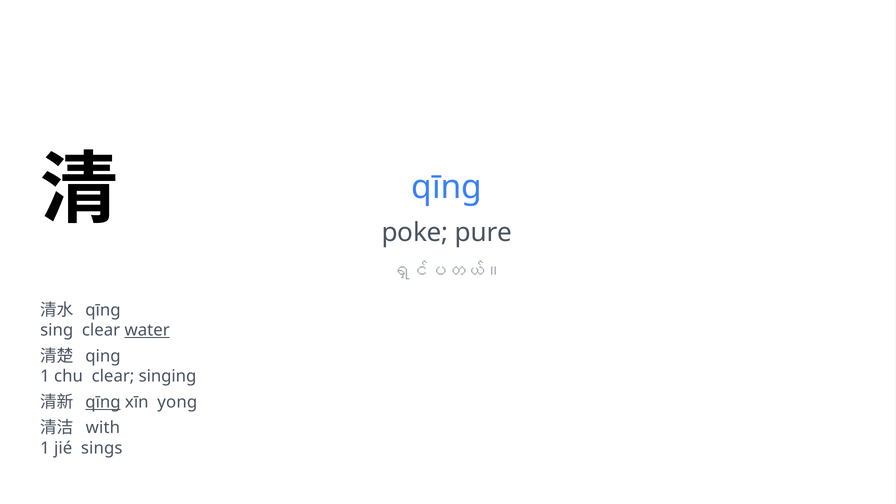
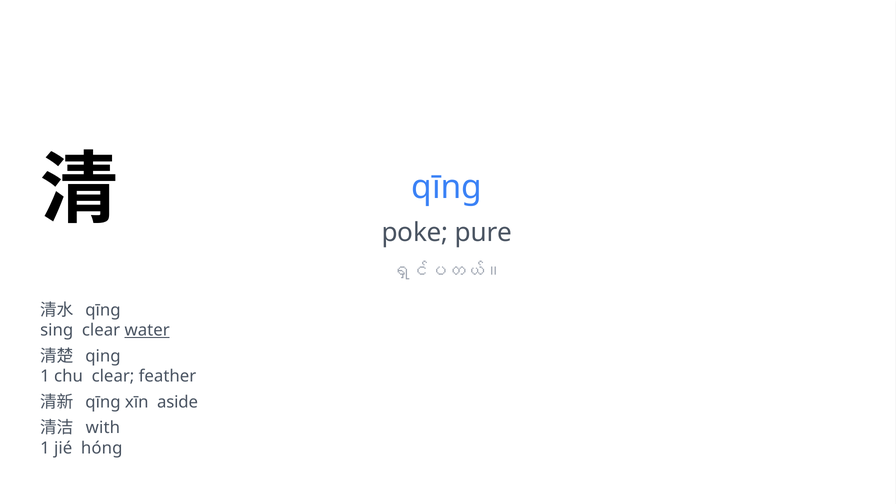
singing: singing -> feather
qīng at (103, 402) underline: present -> none
yong: yong -> aside
sings: sings -> hóng
